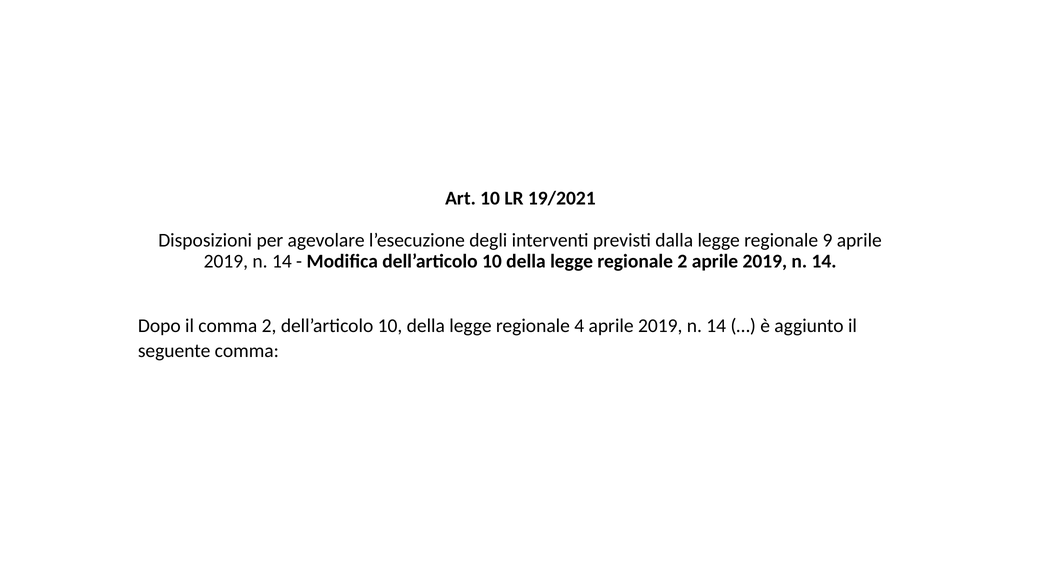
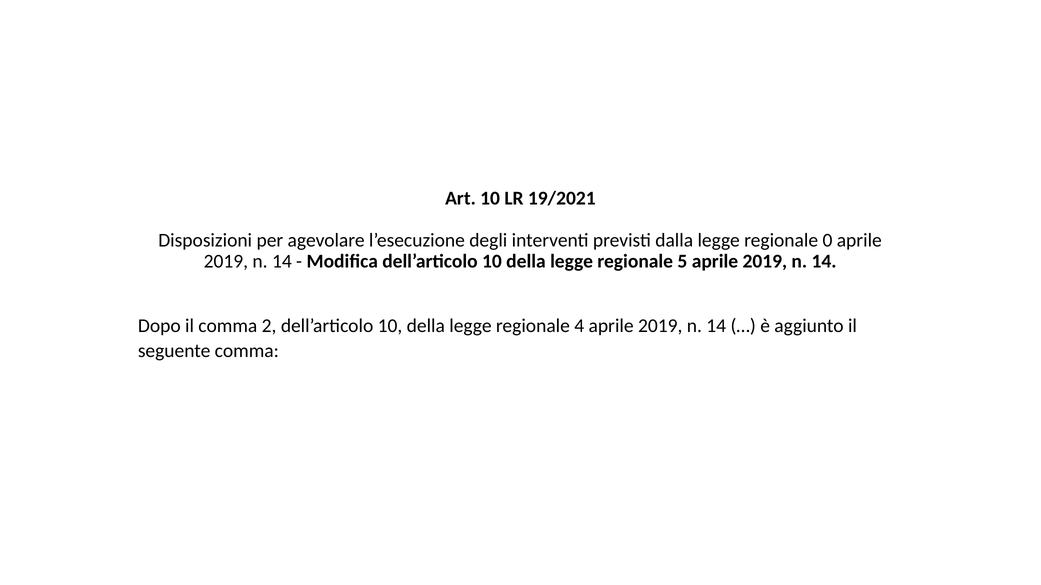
9: 9 -> 0
regionale 2: 2 -> 5
